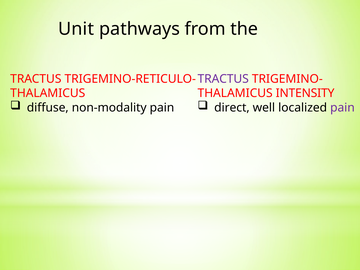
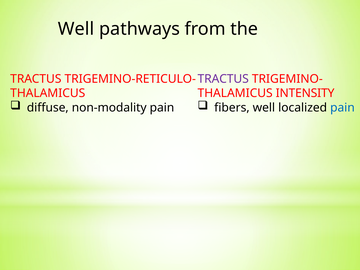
Unit at (76, 29): Unit -> Well
direct: direct -> fibers
pain at (342, 108) colour: purple -> blue
